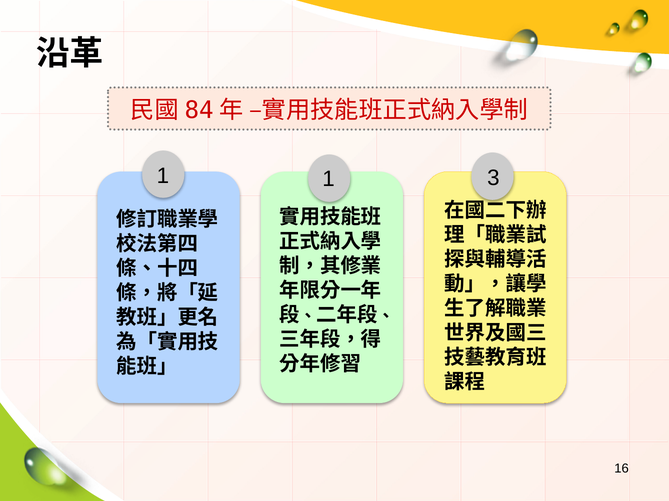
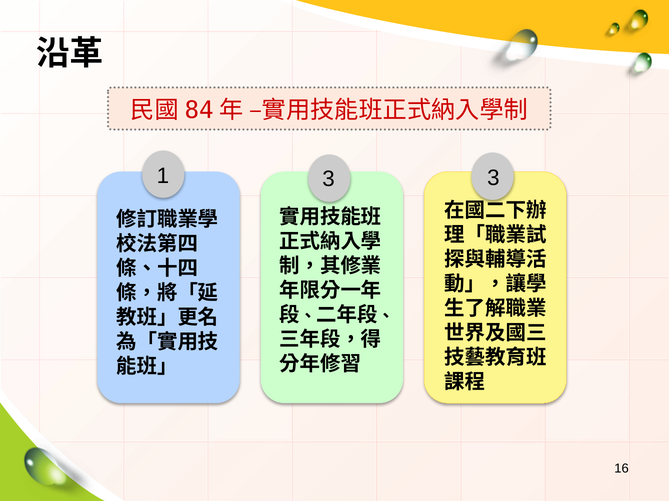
1 1: 1 -> 3
